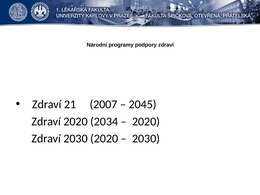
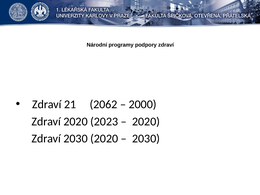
2007: 2007 -> 2062
2045: 2045 -> 2000
2034: 2034 -> 2023
